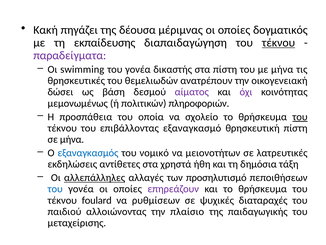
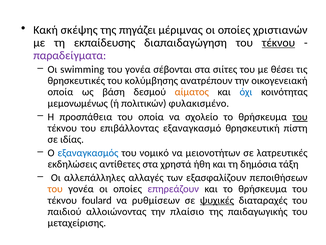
πηγάζει: πηγάζει -> σκέψης
δέουσα: δέουσα -> πηγάζει
δογματικός: δογματικός -> χριστιανών
δικαστής: δικαστής -> σέβονται
στα πίστη: πίστη -> σιίτες
με μήνα: μήνα -> θέσει
θεμελιωδών: θεμελιωδών -> κολύμβησης
δώσει at (60, 92): δώσει -> οποία
αίματος colour: purple -> orange
όχι colour: purple -> blue
πληροφοριών: πληροφοριών -> φυλακισμένο
σε μήνα: μήνα -> ιδίας
αλλεπάλληλες underline: present -> none
προσηλυτισμό: προσηλυτισμό -> εξασφαλίζουν
του at (55, 189) colour: blue -> orange
ψυχικές underline: none -> present
